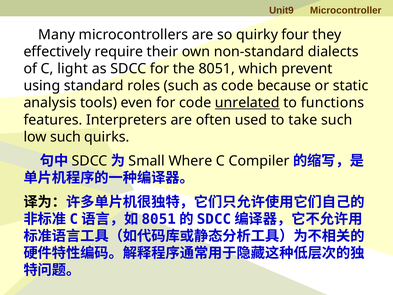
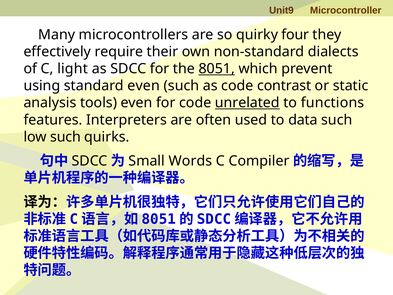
8051 underline: none -> present
standard roles: roles -> even
because: because -> contrast
take: take -> data
Where: Where -> Words
